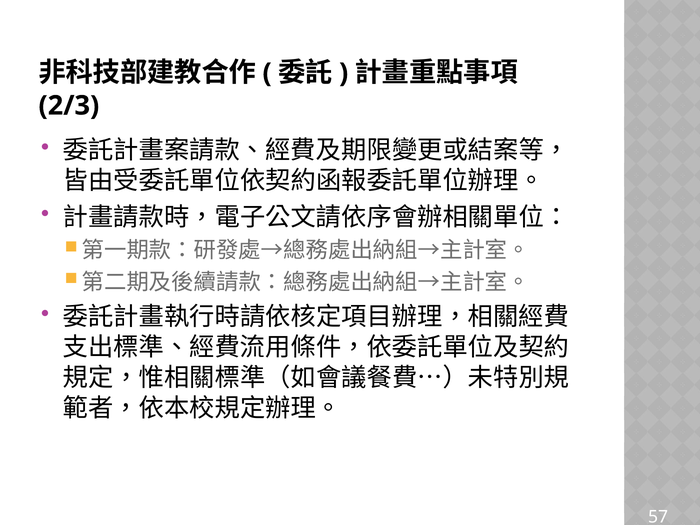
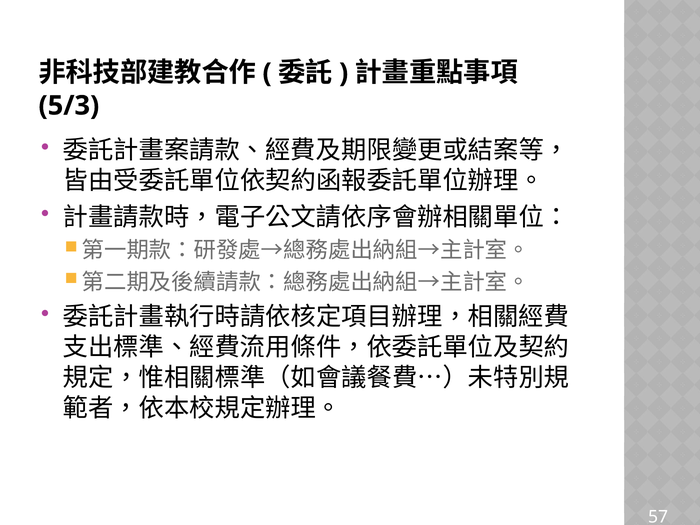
2/3: 2/3 -> 5/3
